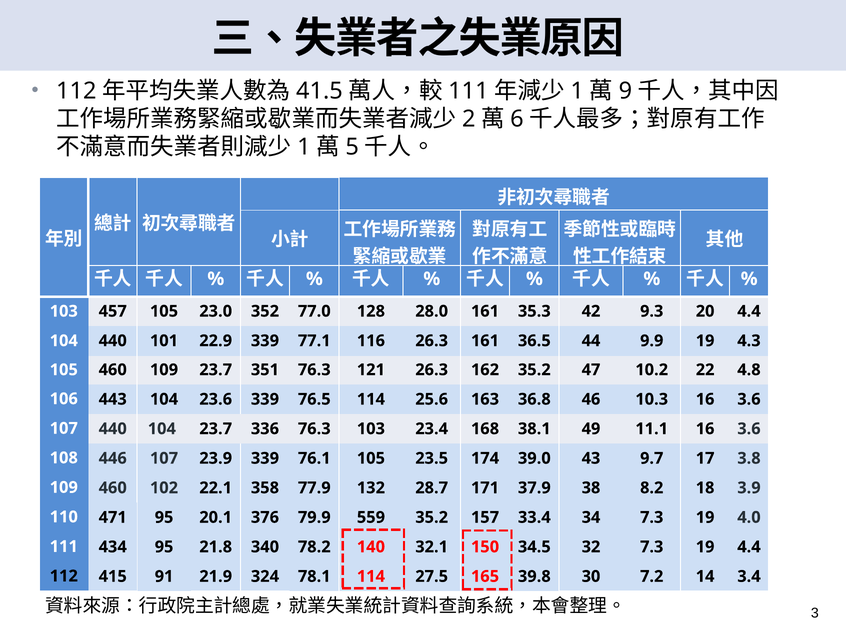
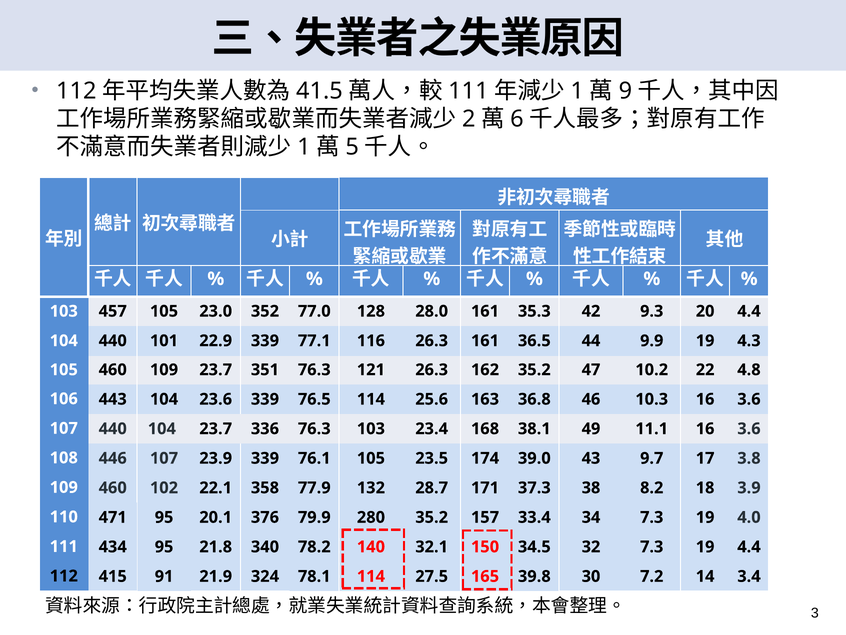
37.9: 37.9 -> 37.3
559: 559 -> 280
